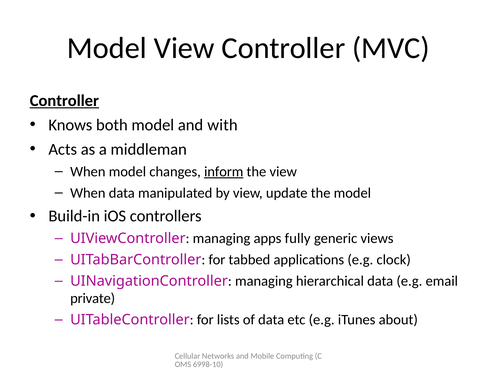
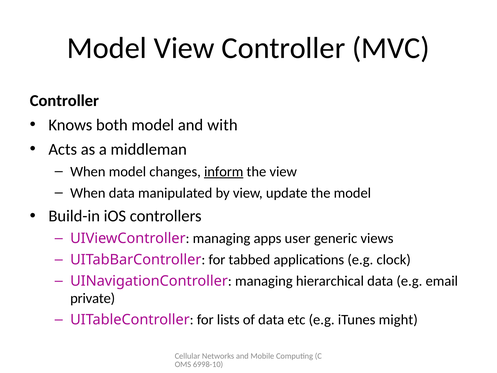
Controller at (64, 101) underline: present -> none
fully: fully -> user
about: about -> might
